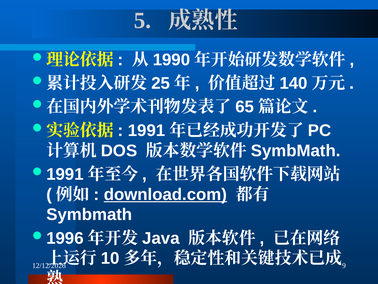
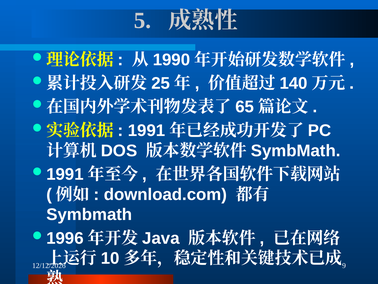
download.com underline: present -> none
